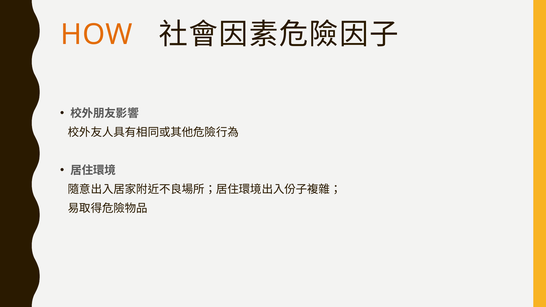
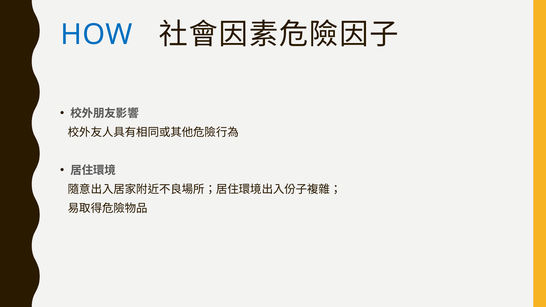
HOW colour: orange -> blue
